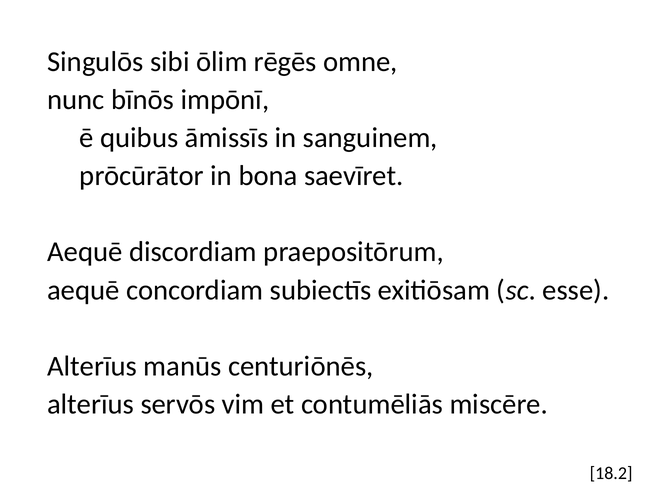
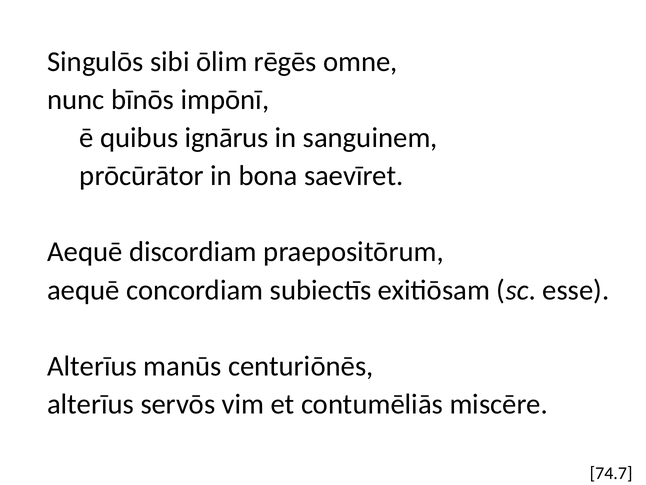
āmissīs: āmissīs -> ignārus
18.2: 18.2 -> 74.7
